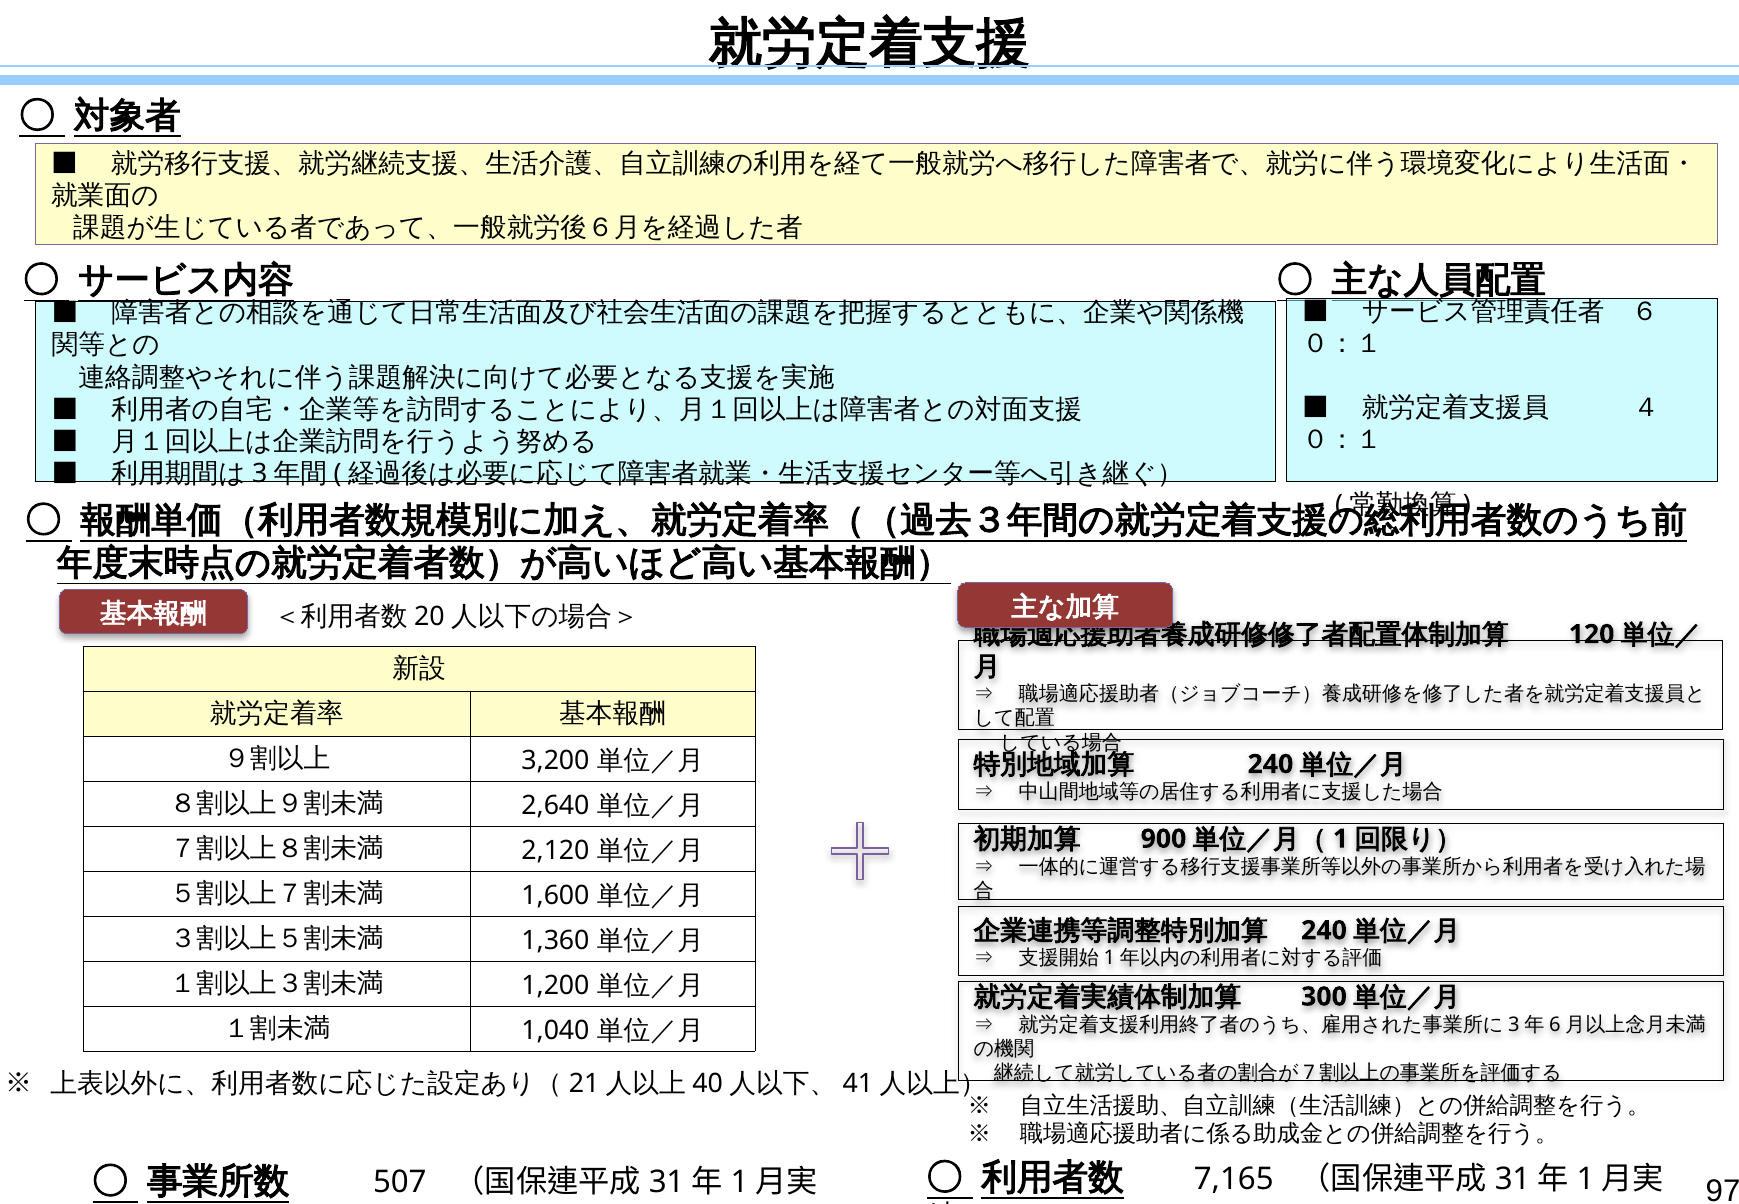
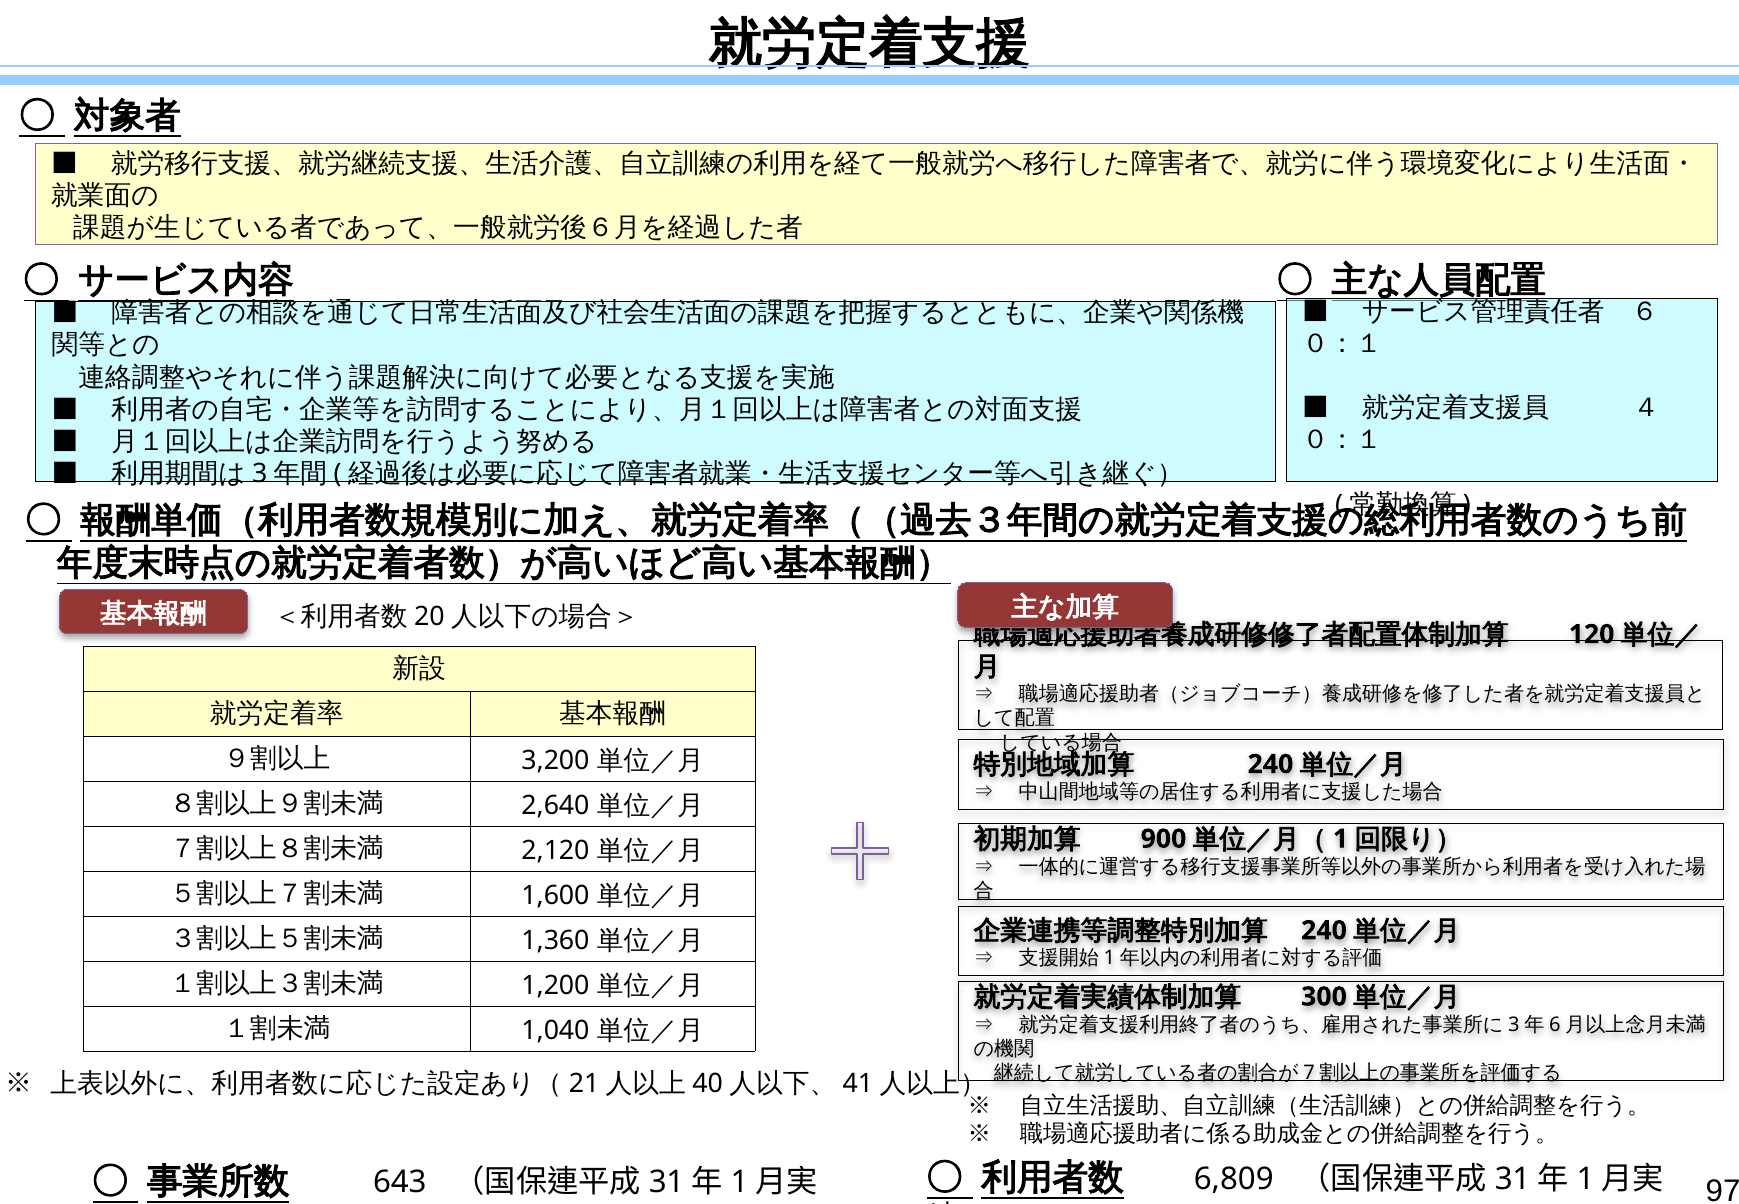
7,165: 7,165 -> 6,809
507: 507 -> 643
